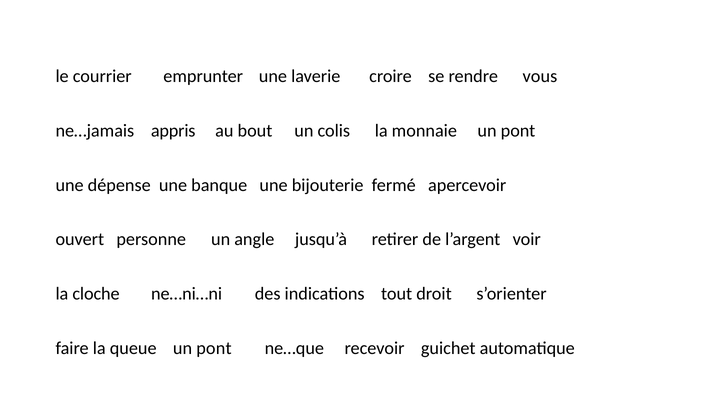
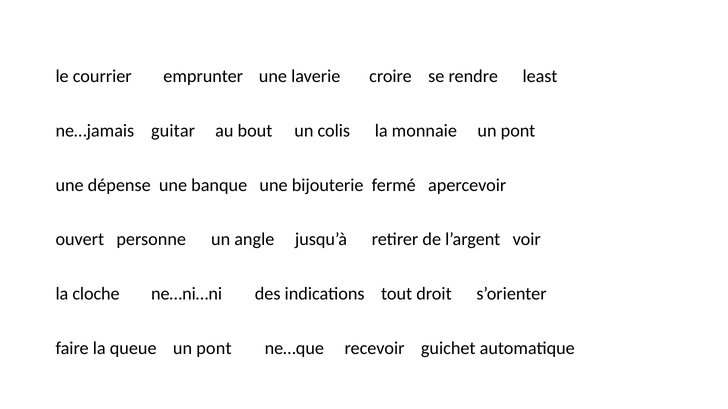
vous: vous -> least
appris: appris -> guitar
